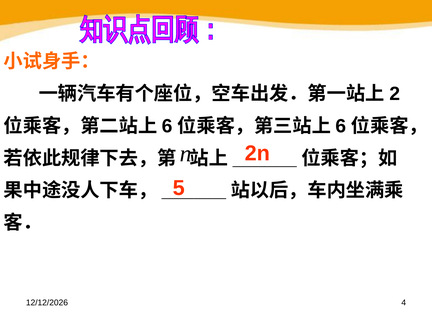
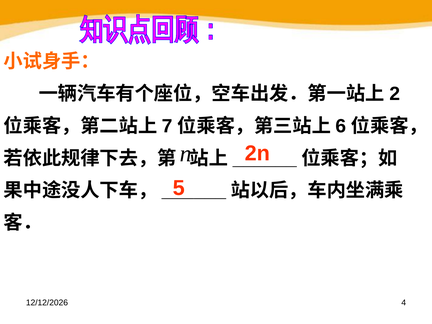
6 at (167, 126): 6 -> 7
